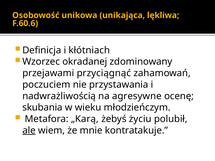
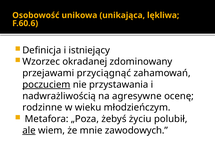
kłótniach: kłótniach -> istniejący
poczuciem underline: none -> present
skubania: skubania -> rodzinne
„Karą: „Karą -> „Poza
kontratakuje: kontratakuje -> zawodowych
